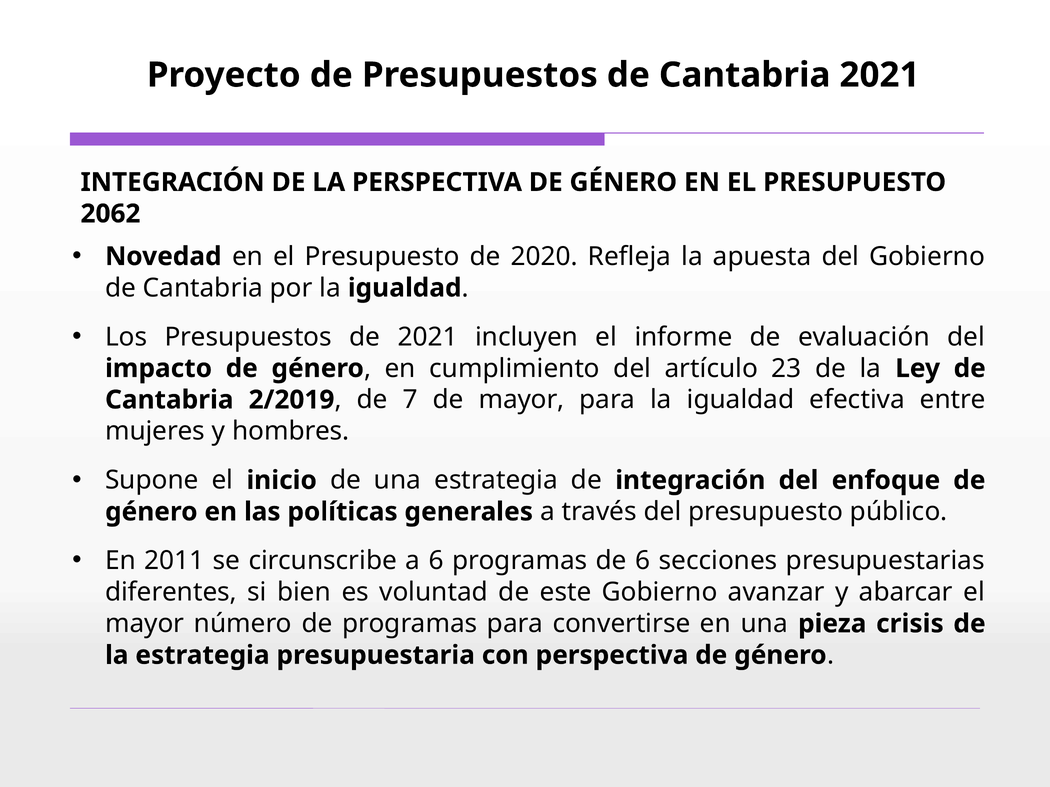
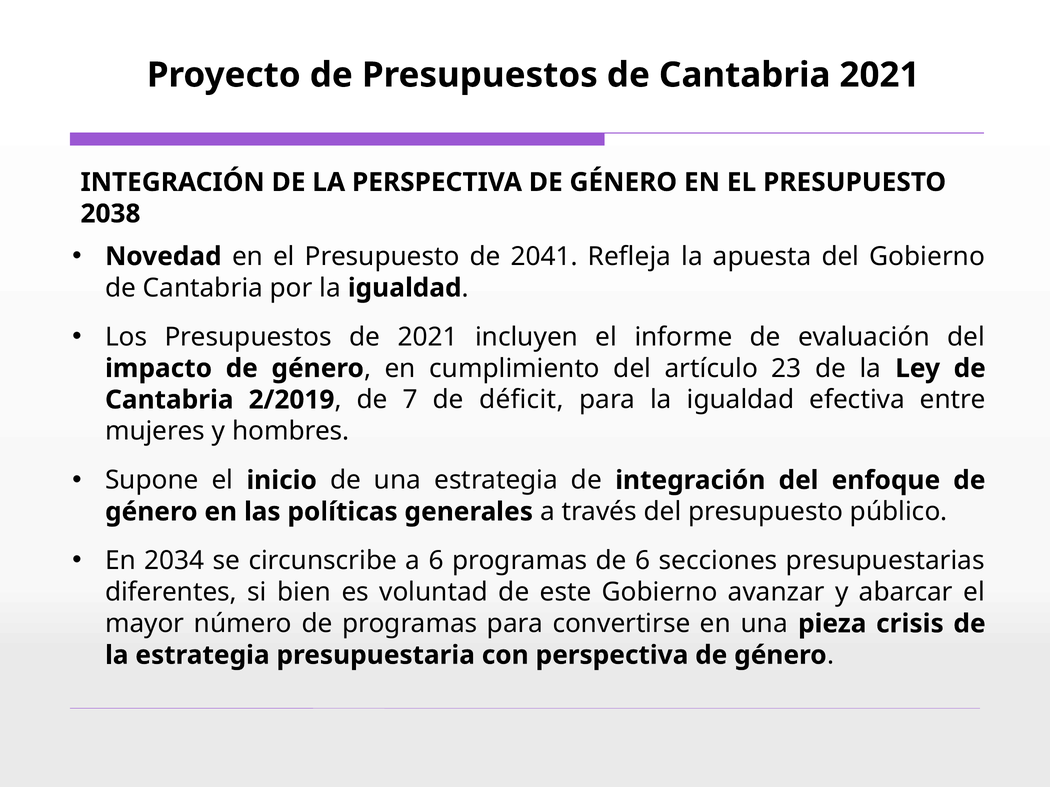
2062: 2062 -> 2038
2020: 2020 -> 2041
de mayor: mayor -> déficit
2011: 2011 -> 2034
